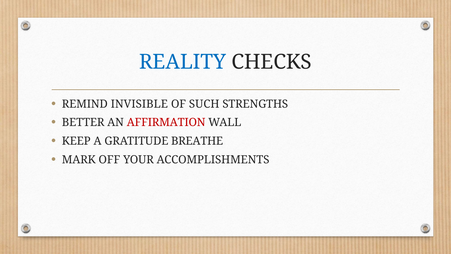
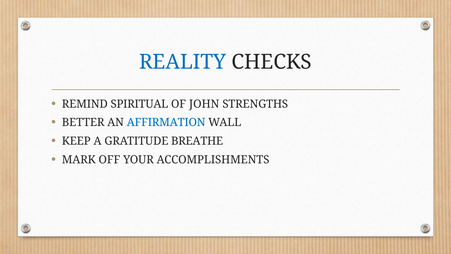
INVISIBLE: INVISIBLE -> SPIRITUAL
SUCH: SUCH -> JOHN
AFFIRMATION colour: red -> blue
